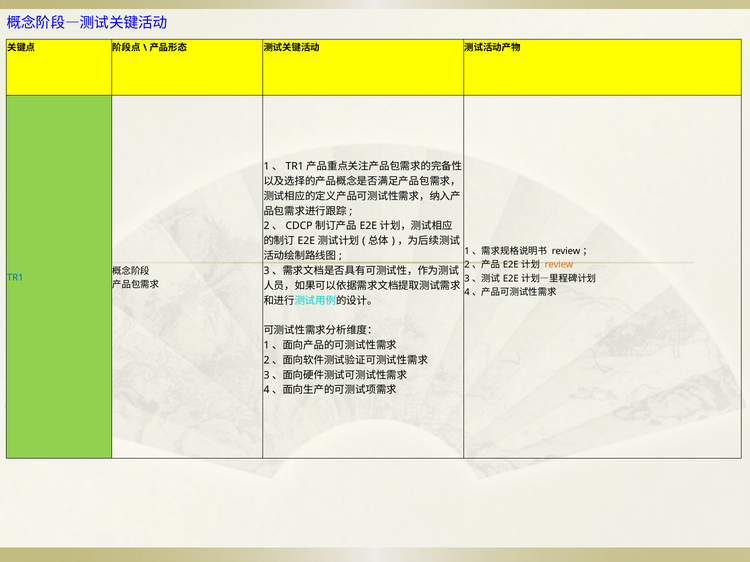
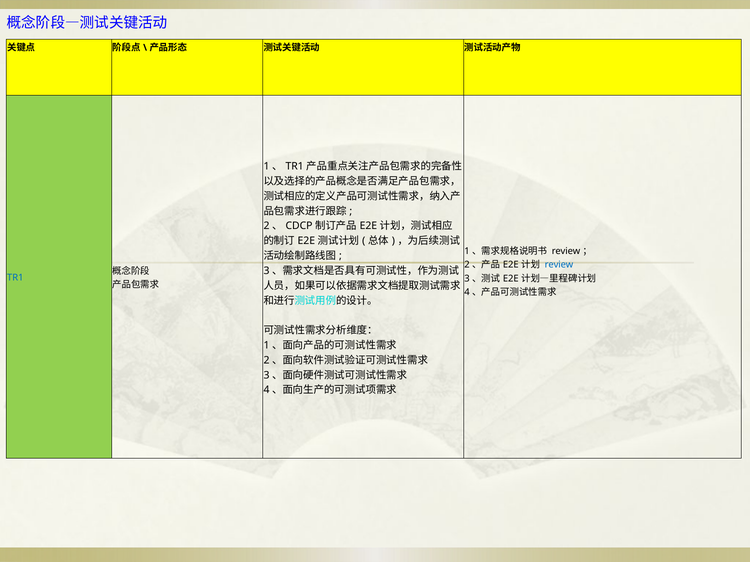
review at (559, 265) colour: orange -> blue
